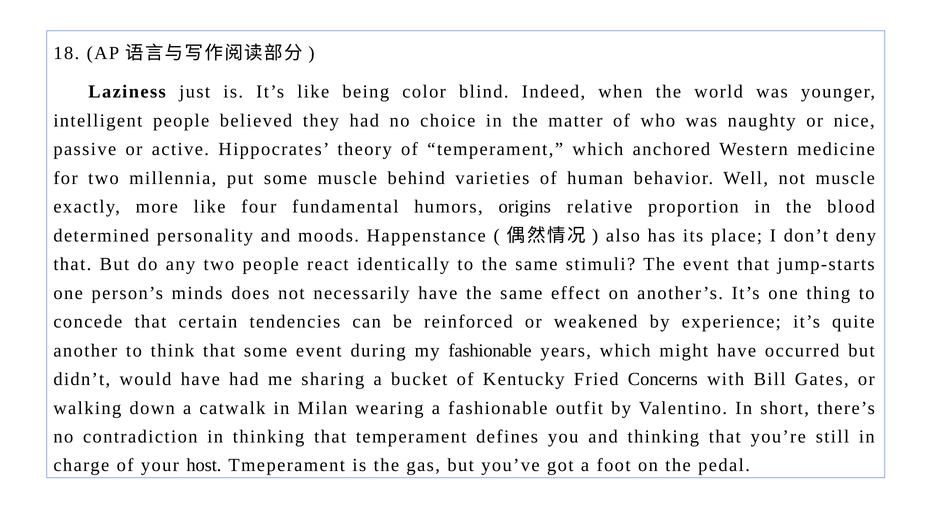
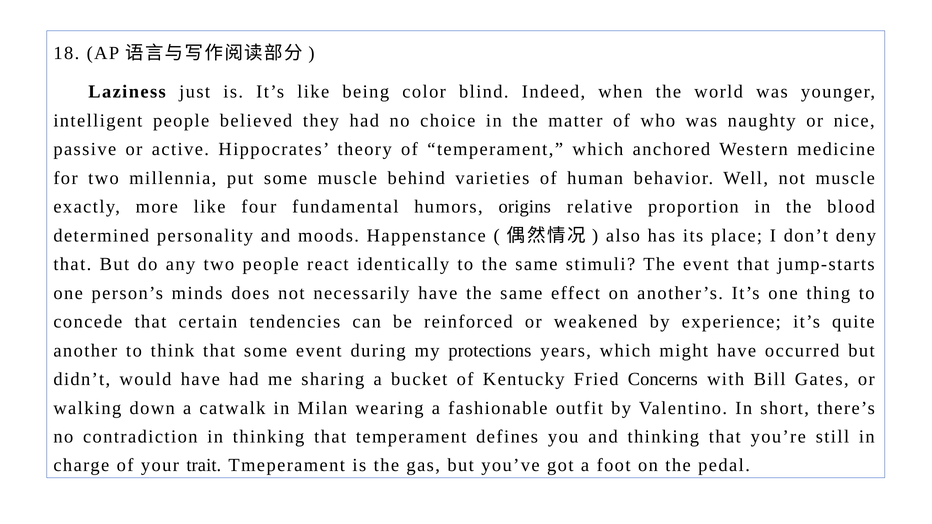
my fashionable: fashionable -> protections
host: host -> trait
